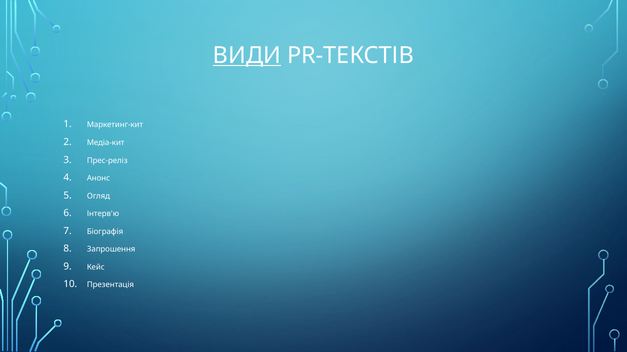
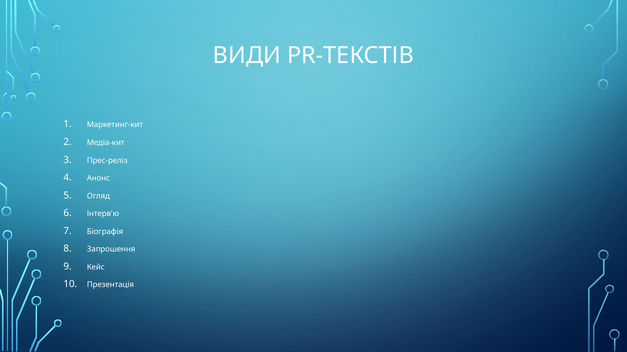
ВИДИ underline: present -> none
